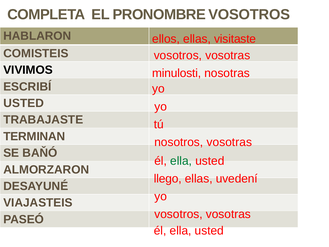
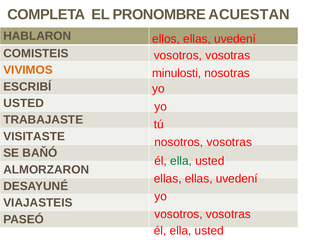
PRONOMBRE VOSOTROS: VOSOTROS -> ACUESTAN
ellos ellas visitaste: visitaste -> uvedení
VIVIMOS colour: black -> orange
TERMINAN: TERMINAN -> VISITASTE
llego at (168, 179): llego -> ellas
